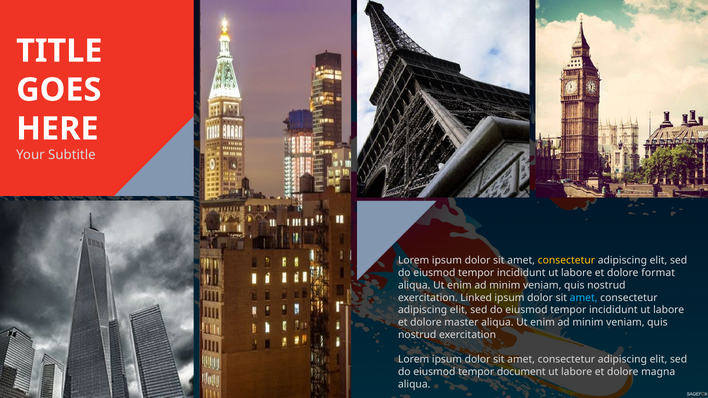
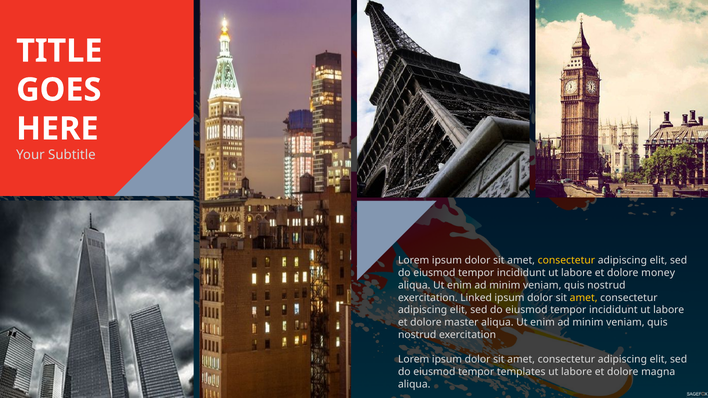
format: format -> money
amet at (584, 298) colour: light blue -> yellow
document: document -> templates
